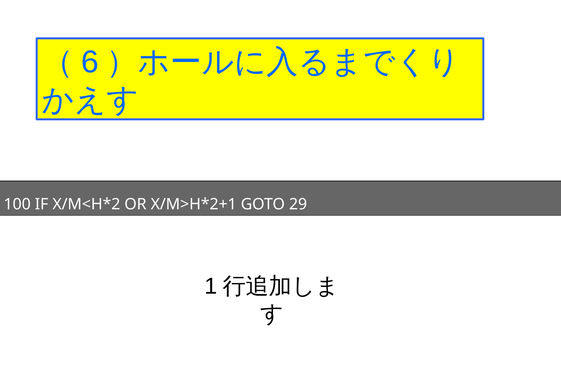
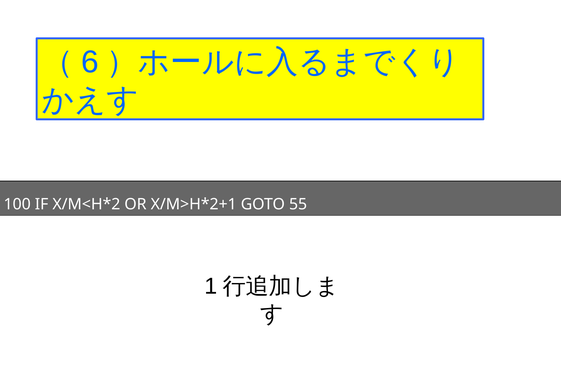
29: 29 -> 55
